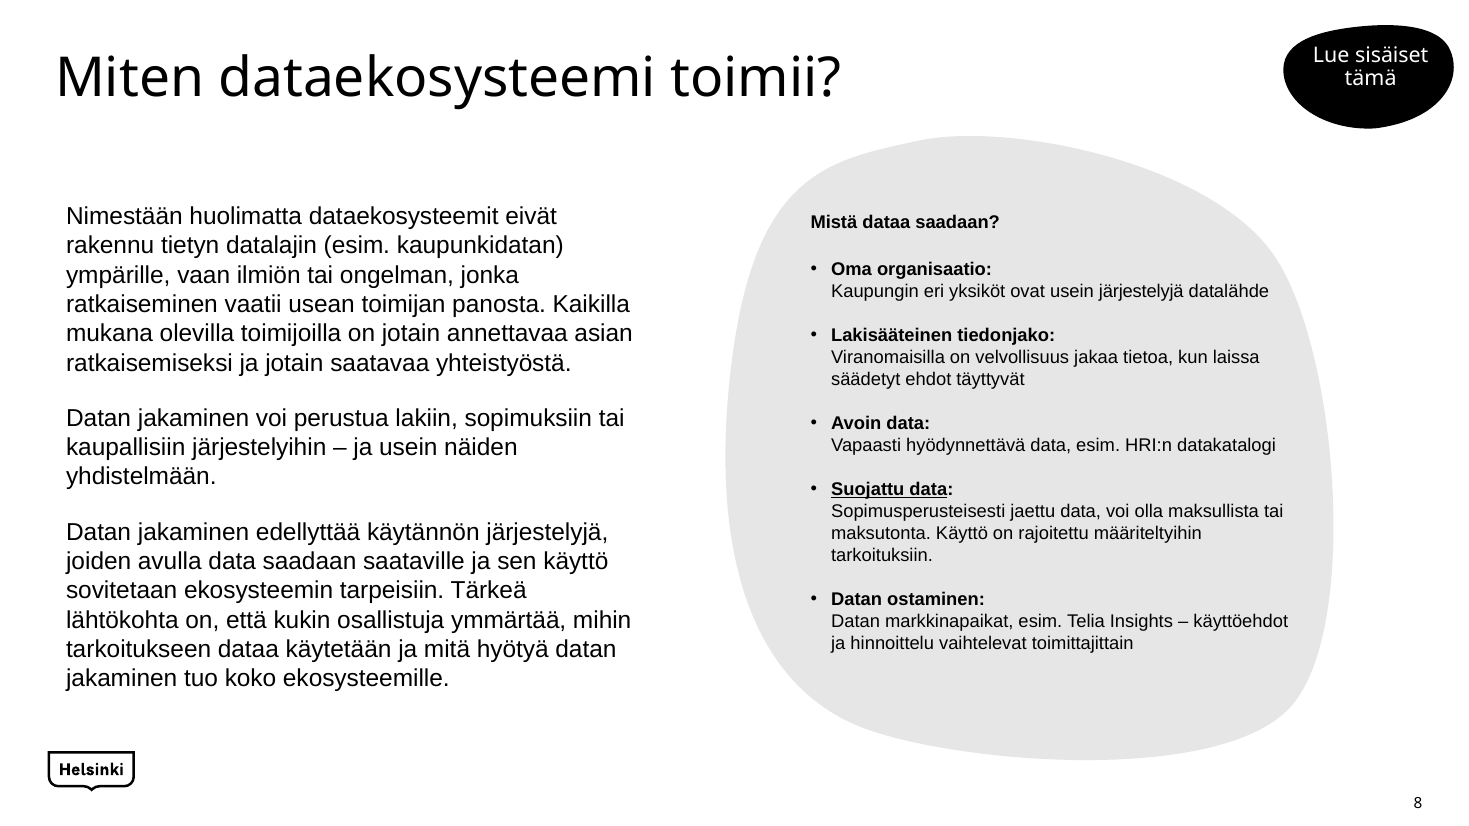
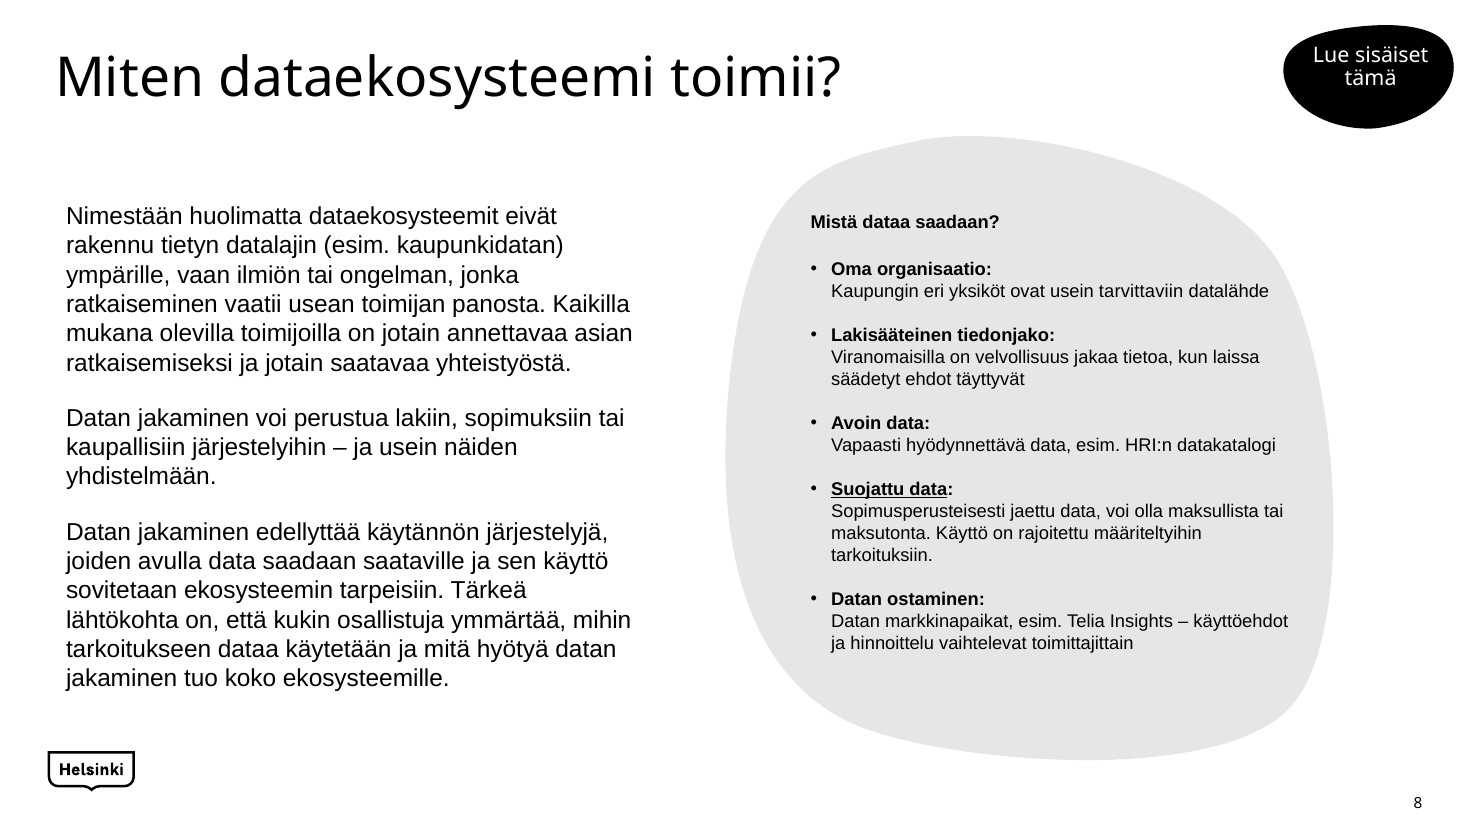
usein järjestelyjä: järjestelyjä -> tarvittaviin
